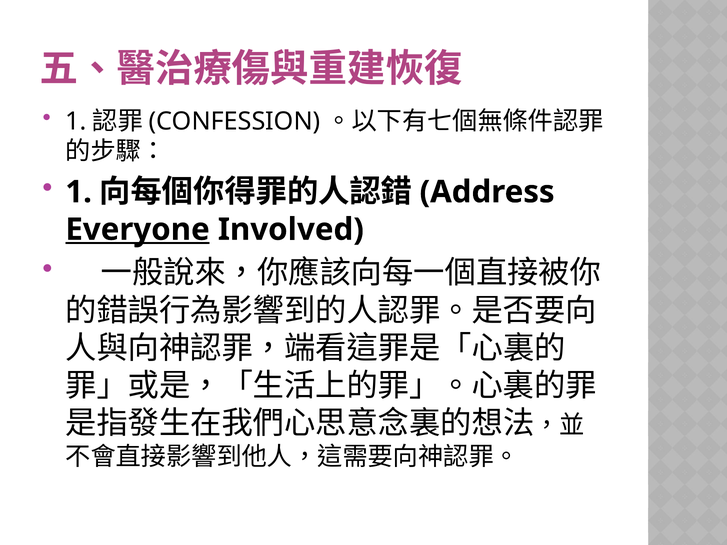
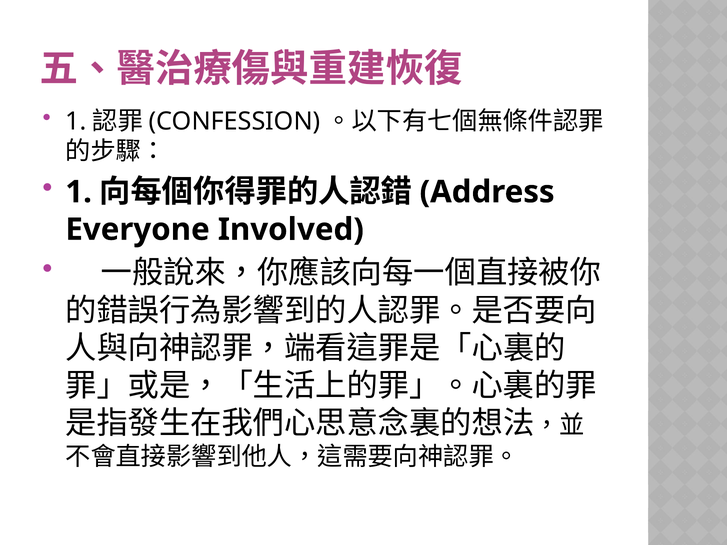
Everyone underline: present -> none
